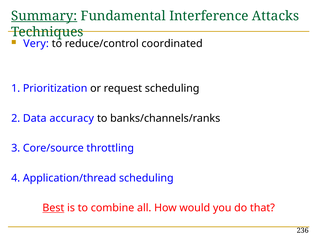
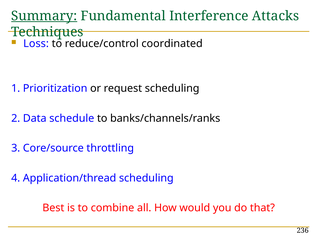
Very: Very -> Loss
accuracy: accuracy -> schedule
Best underline: present -> none
